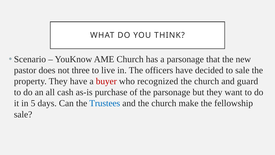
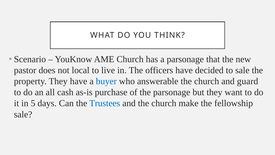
three: three -> local
buyer colour: red -> blue
recognized: recognized -> answerable
